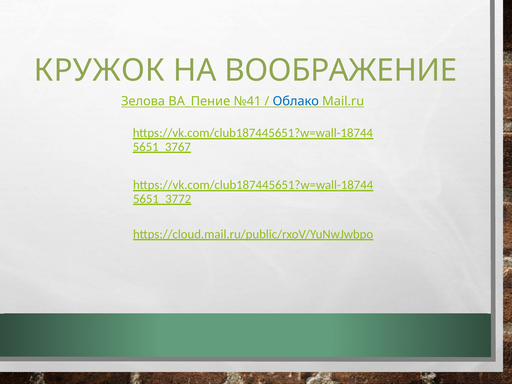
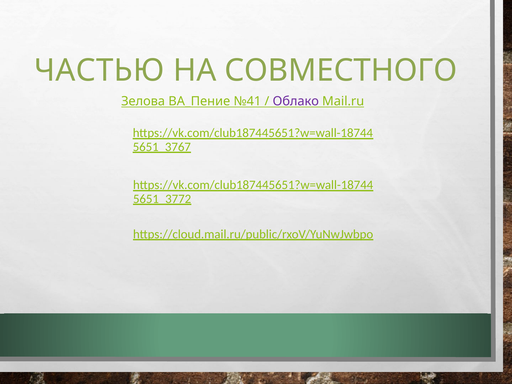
КРУЖОК: КРУЖОК -> ЧАСТЬЮ
ВООБРАЖЕНИЕ: ВООБРАЖЕНИЕ -> СОВМЕСТНОГО
Облако colour: blue -> purple
